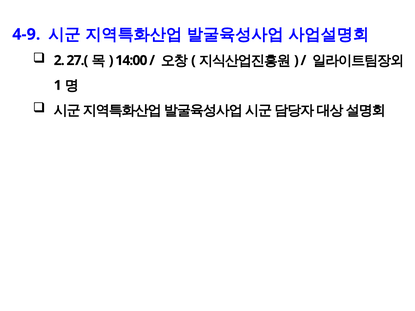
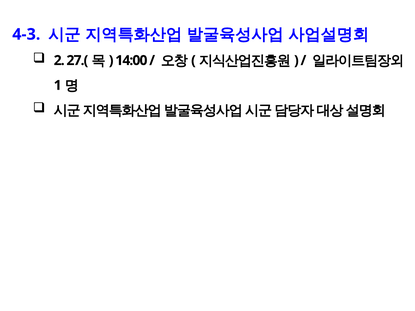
4-9: 4-9 -> 4-3
